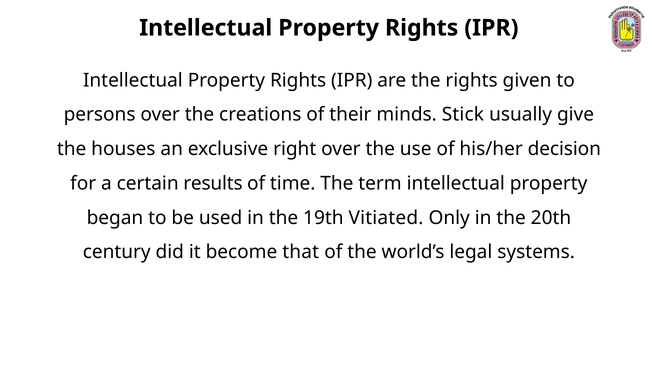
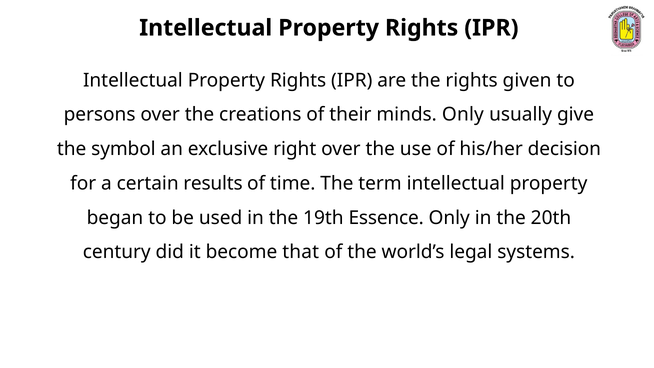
minds Stick: Stick -> Only
houses: houses -> symbol
Vitiated: Vitiated -> Essence
